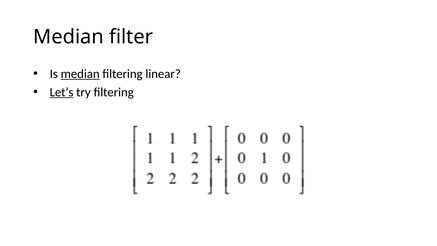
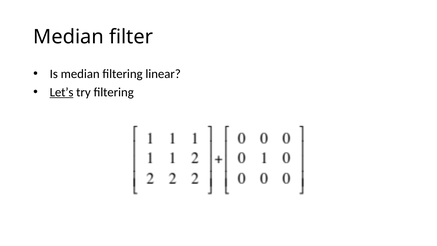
median at (80, 74) underline: present -> none
